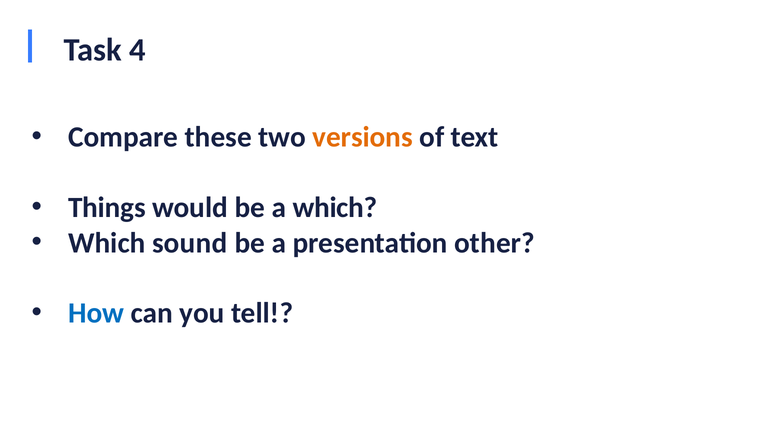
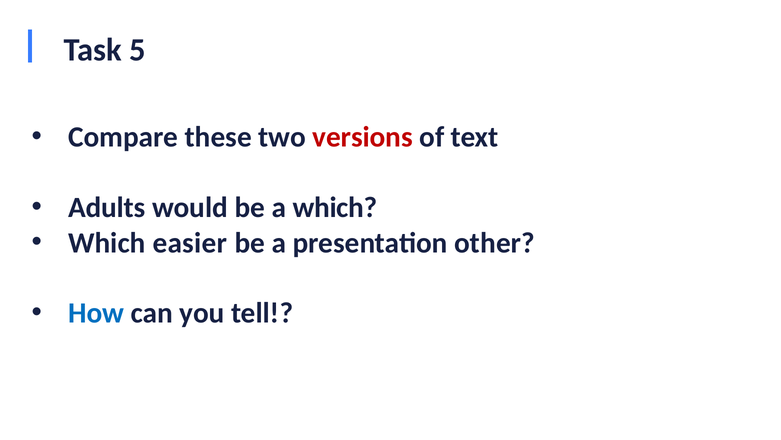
4: 4 -> 5
versions colour: orange -> red
Things: Things -> Adults
sound: sound -> easier
